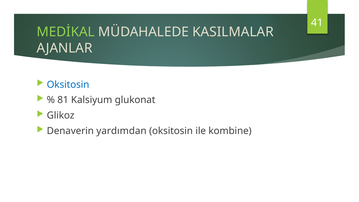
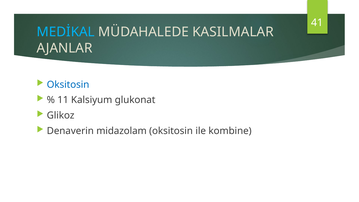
MEDİKAL colour: light green -> light blue
81: 81 -> 11
yardımdan: yardımdan -> midazolam
